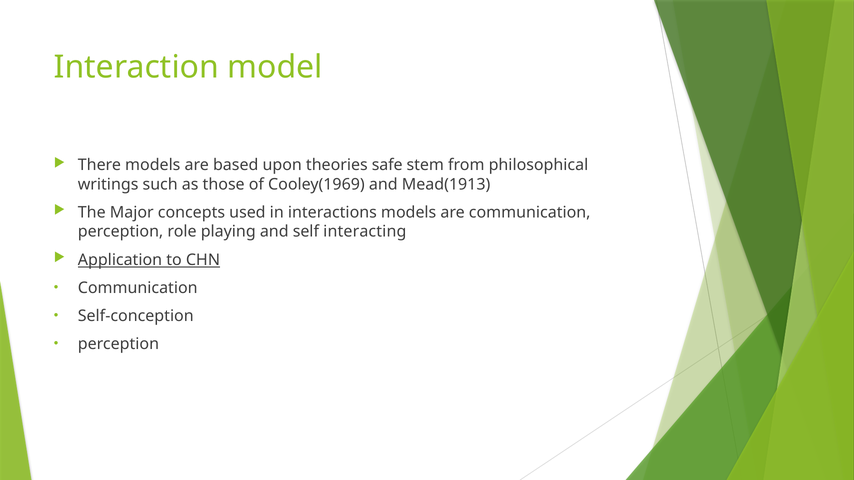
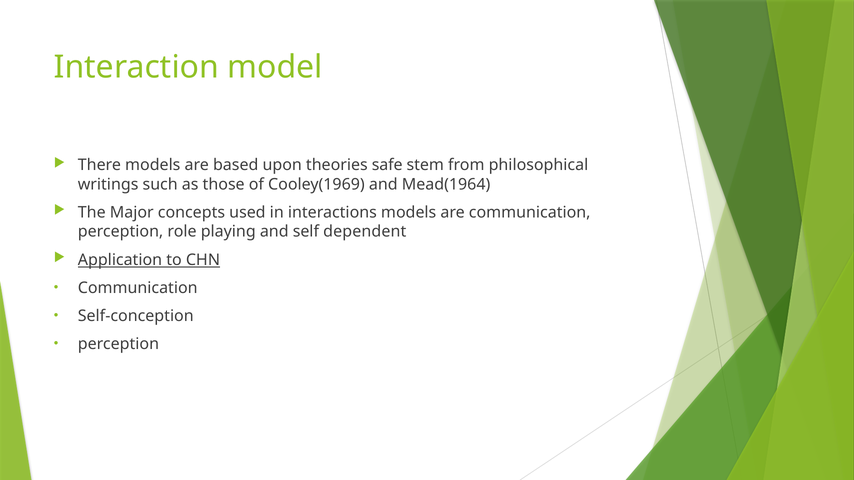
Mead(1913: Mead(1913 -> Mead(1964
interacting: interacting -> dependent
